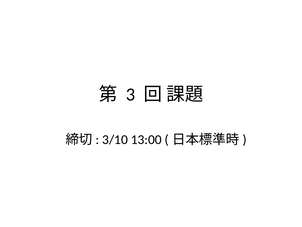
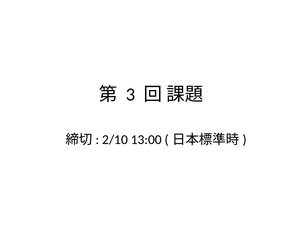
3/10: 3/10 -> 2/10
